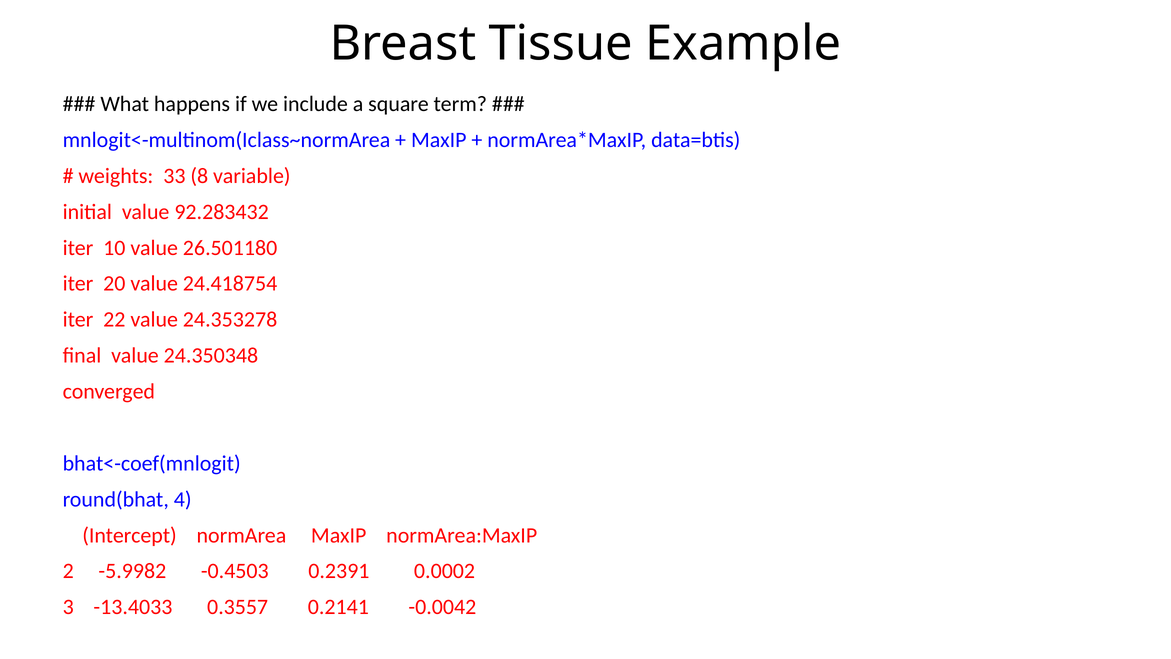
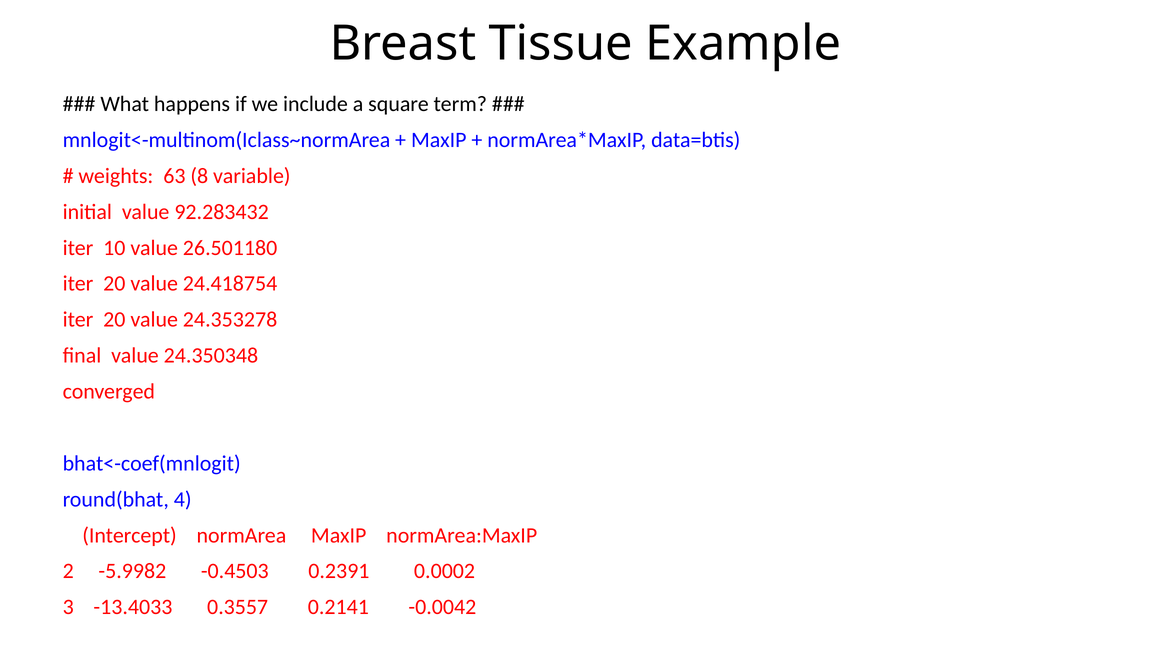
33: 33 -> 63
22 at (114, 320): 22 -> 20
